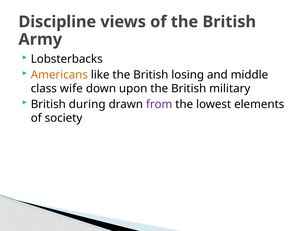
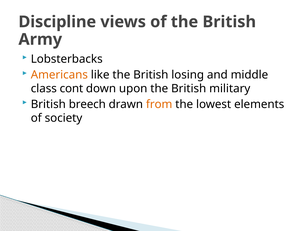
wife: wife -> cont
during: during -> breech
from colour: purple -> orange
